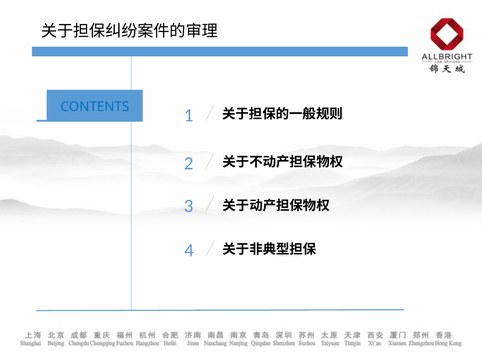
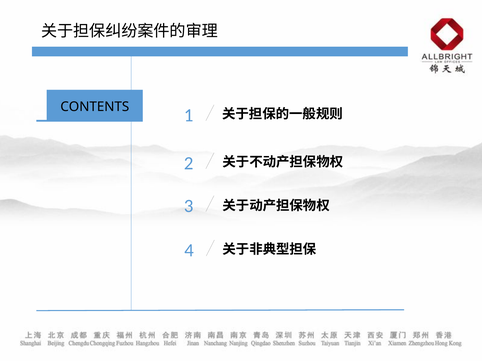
CONTENTS colour: blue -> black
